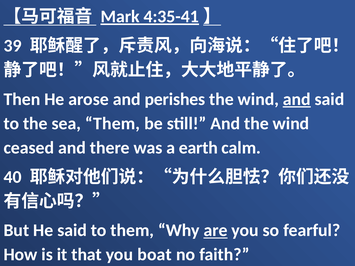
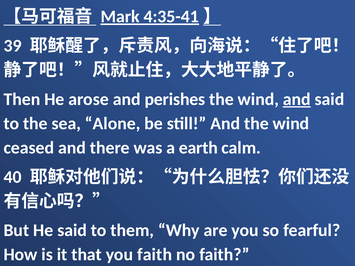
sea Them: Them -> Alone
are underline: present -> none
you boat: boat -> faith
